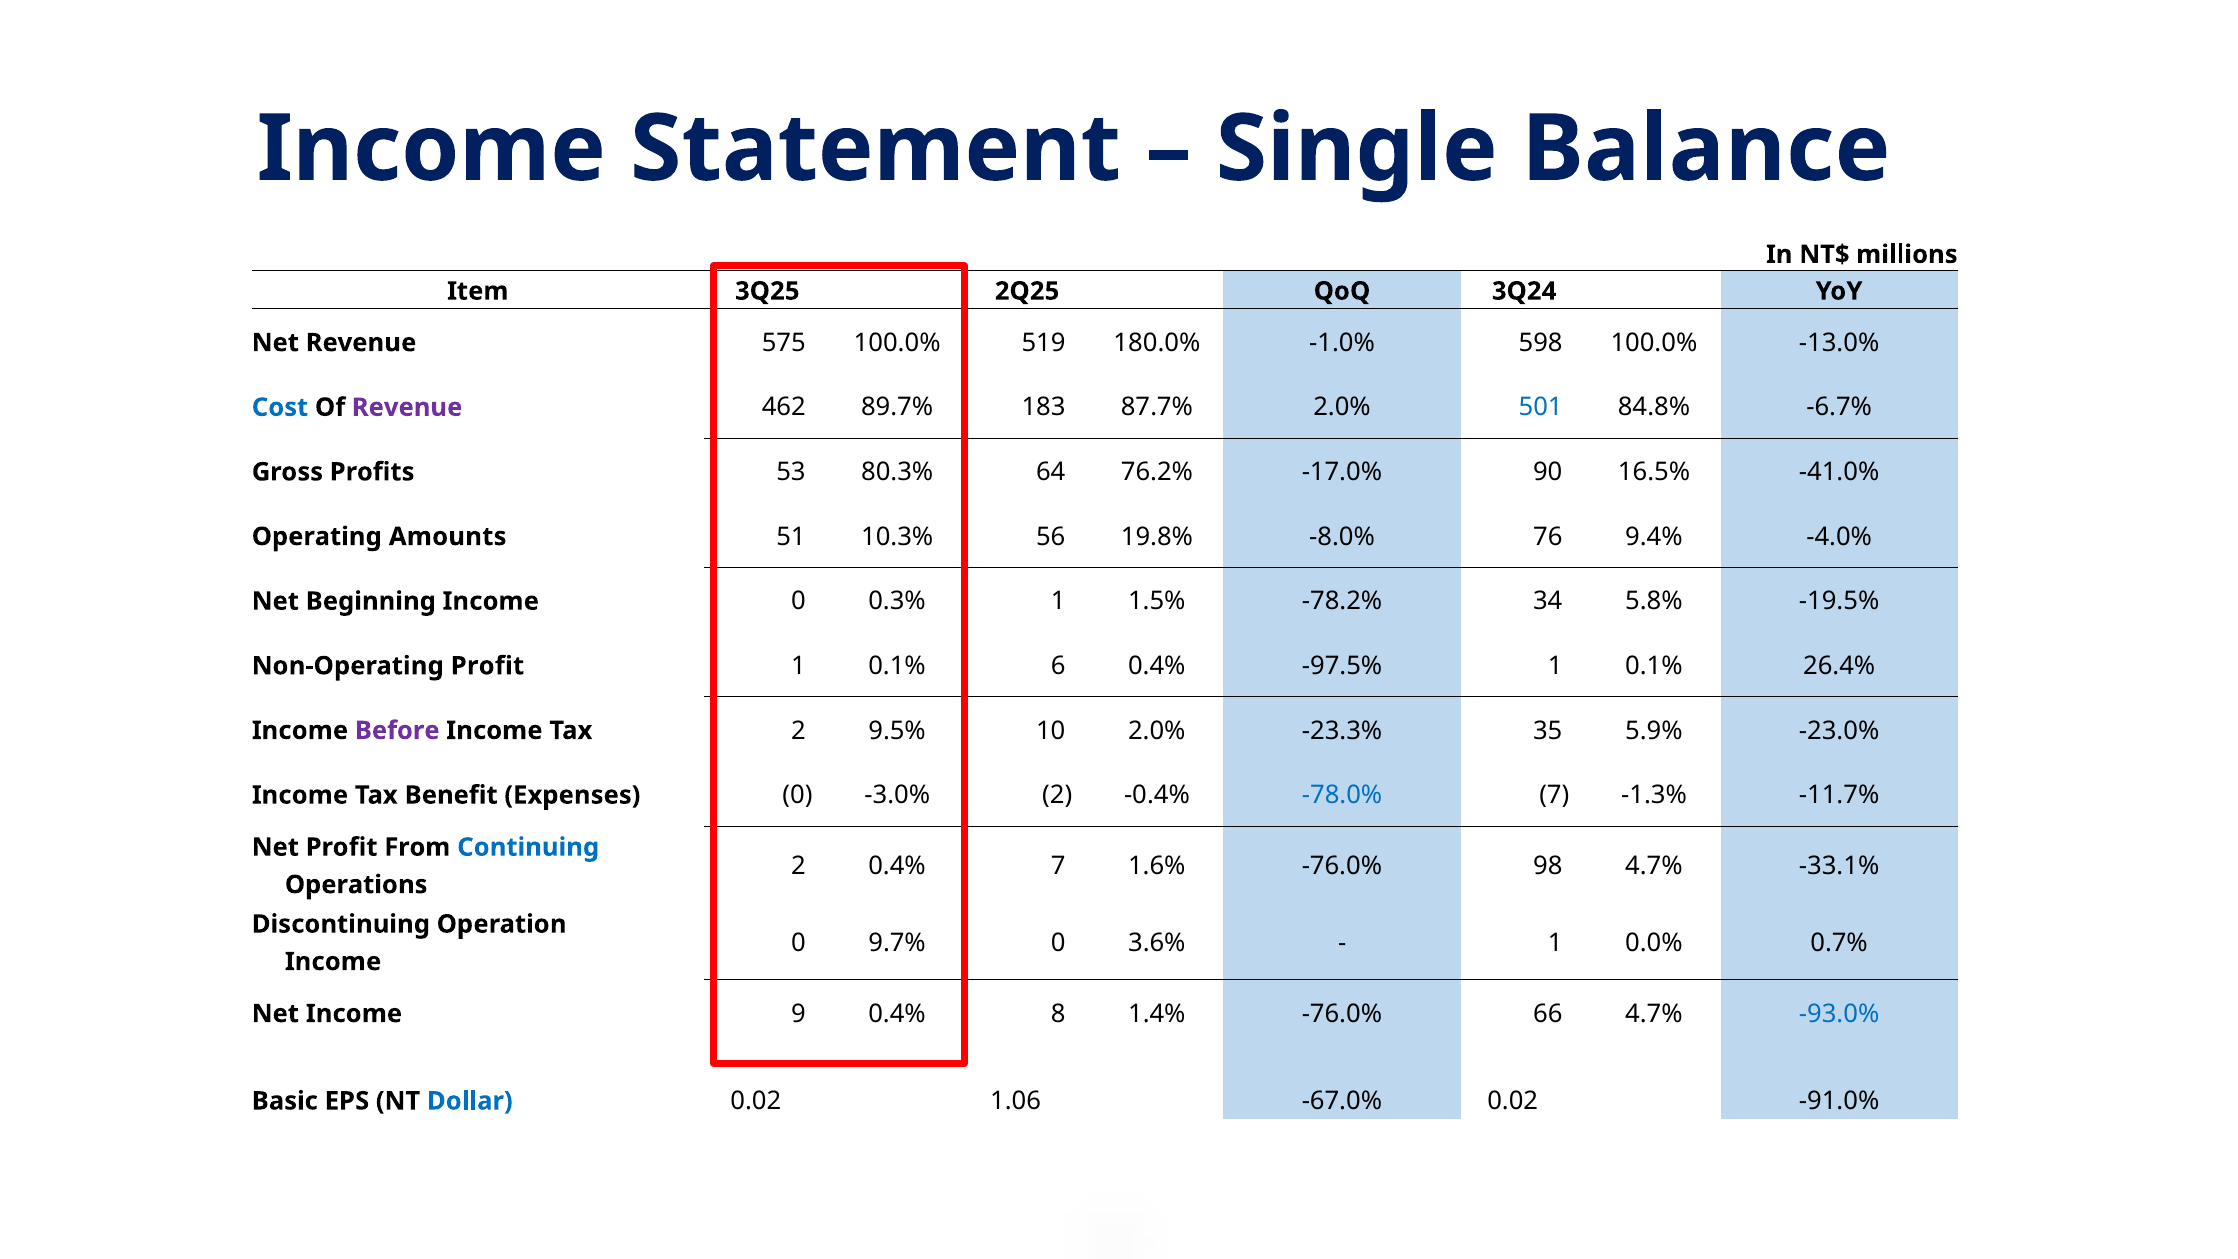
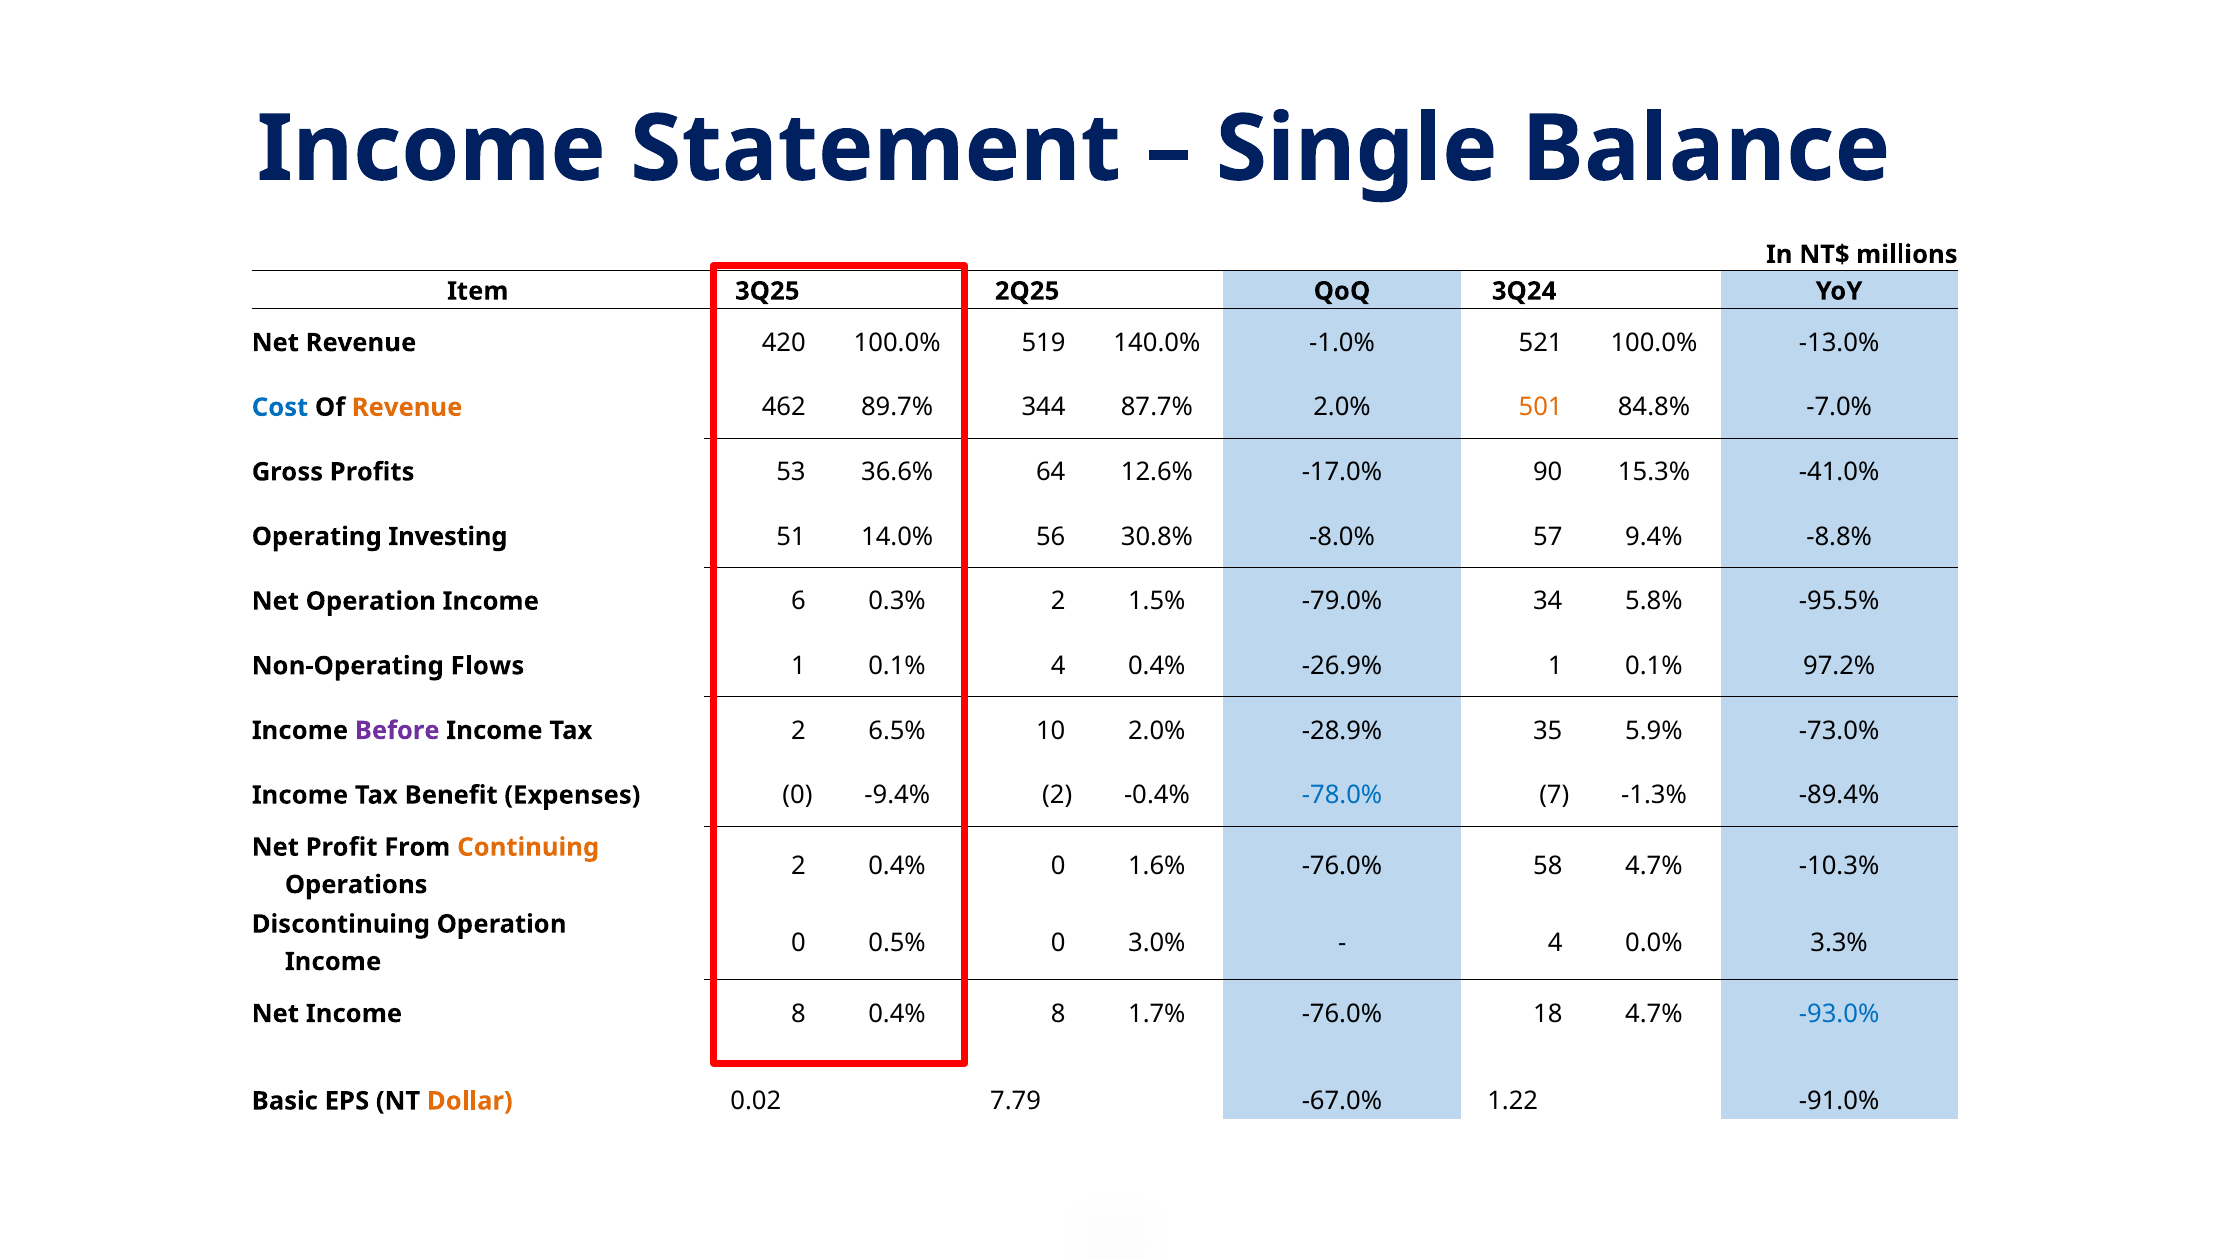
575: 575 -> 420
180.0%: 180.0% -> 140.0%
598: 598 -> 521
Revenue at (407, 407) colour: purple -> orange
183: 183 -> 344
501 colour: blue -> orange
-6.7%: -6.7% -> -7.0%
80.3%: 80.3% -> 36.6%
76.2%: 76.2% -> 12.6%
16.5%: 16.5% -> 15.3%
Amounts: Amounts -> Investing
10.3%: 10.3% -> 14.0%
19.8%: 19.8% -> 30.8%
76: 76 -> 57
-4.0%: -4.0% -> -8.8%
Net Beginning: Beginning -> Operation
0 at (798, 601): 0 -> 6
0.3% 1: 1 -> 2
-78.2%: -78.2% -> -79.0%
-19.5%: -19.5% -> -95.5%
Non-Operating Profit: Profit -> Flows
0.1% 6: 6 -> 4
-97.5%: -97.5% -> -26.9%
26.4%: 26.4% -> 97.2%
9.5%: 9.5% -> 6.5%
-23.3%: -23.3% -> -28.9%
-23.0%: -23.0% -> -73.0%
-3.0%: -3.0% -> -9.4%
-11.7%: -11.7% -> -89.4%
Continuing colour: blue -> orange
0.4% 7: 7 -> 0
98: 98 -> 58
-33.1%: -33.1% -> -10.3%
9.7%: 9.7% -> 0.5%
3.6%: 3.6% -> 3.0%
1 at (1555, 943): 1 -> 4
0.7%: 0.7% -> 3.3%
Income 9: 9 -> 8
1.4%: 1.4% -> 1.7%
66: 66 -> 18
Dollar colour: blue -> orange
1.06: 1.06 -> 7.79
-67.0% 0.02: 0.02 -> 1.22
